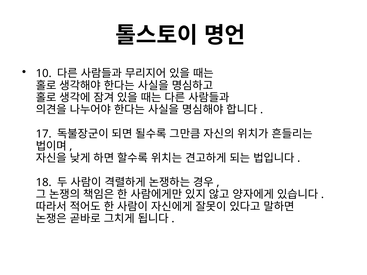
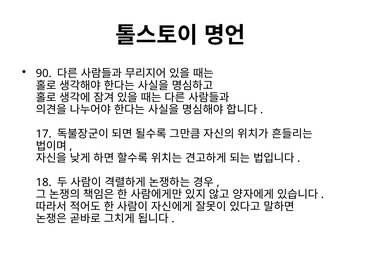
10: 10 -> 90
